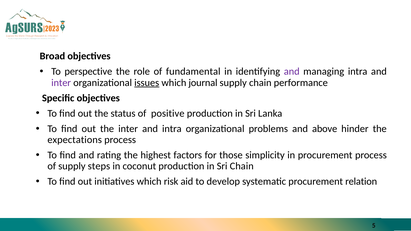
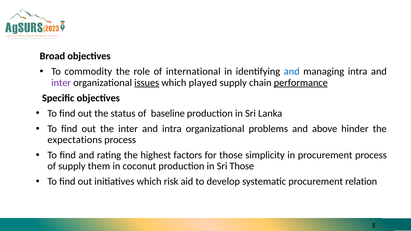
perspective: perspective -> commodity
fundamental: fundamental -> international
and at (292, 72) colour: purple -> blue
journal: journal -> played
performance underline: none -> present
positive: positive -> baseline
steps: steps -> them
Sri Chain: Chain -> Those
